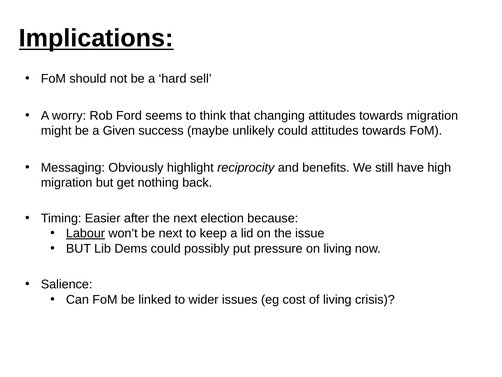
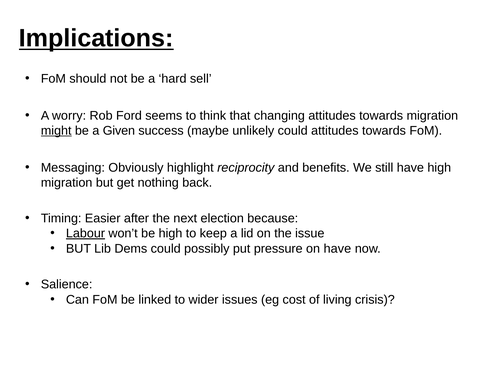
might underline: none -> present
be next: next -> high
on living: living -> have
